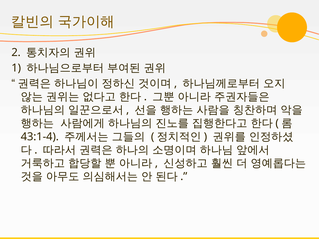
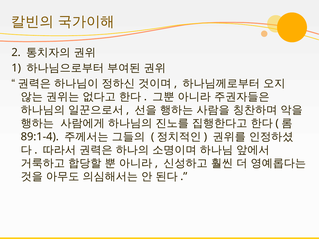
43:1-4: 43:1-4 -> 89:1-4
